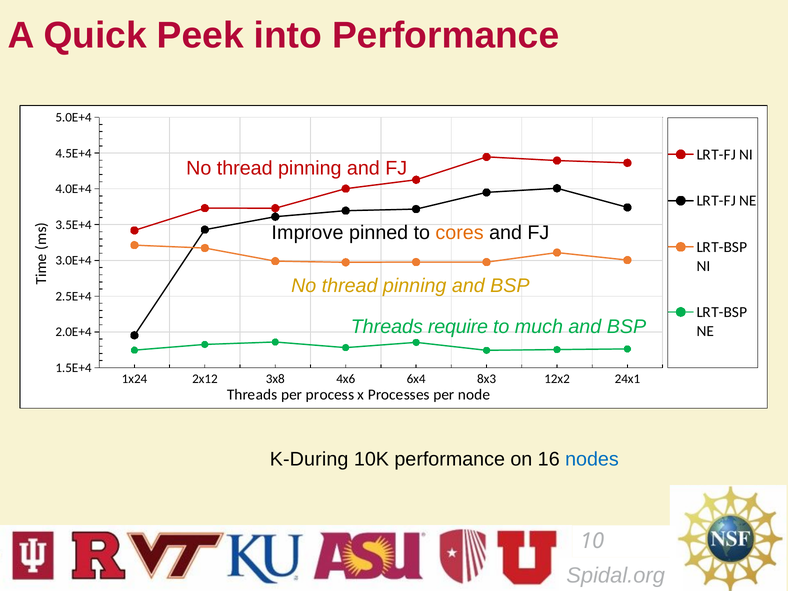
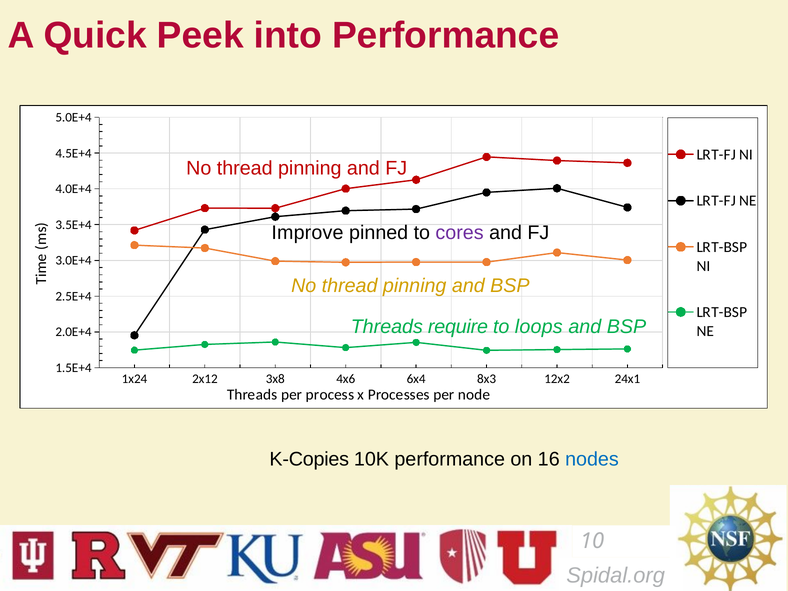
cores colour: orange -> purple
much: much -> loops
K-During: K-During -> K-Copies
